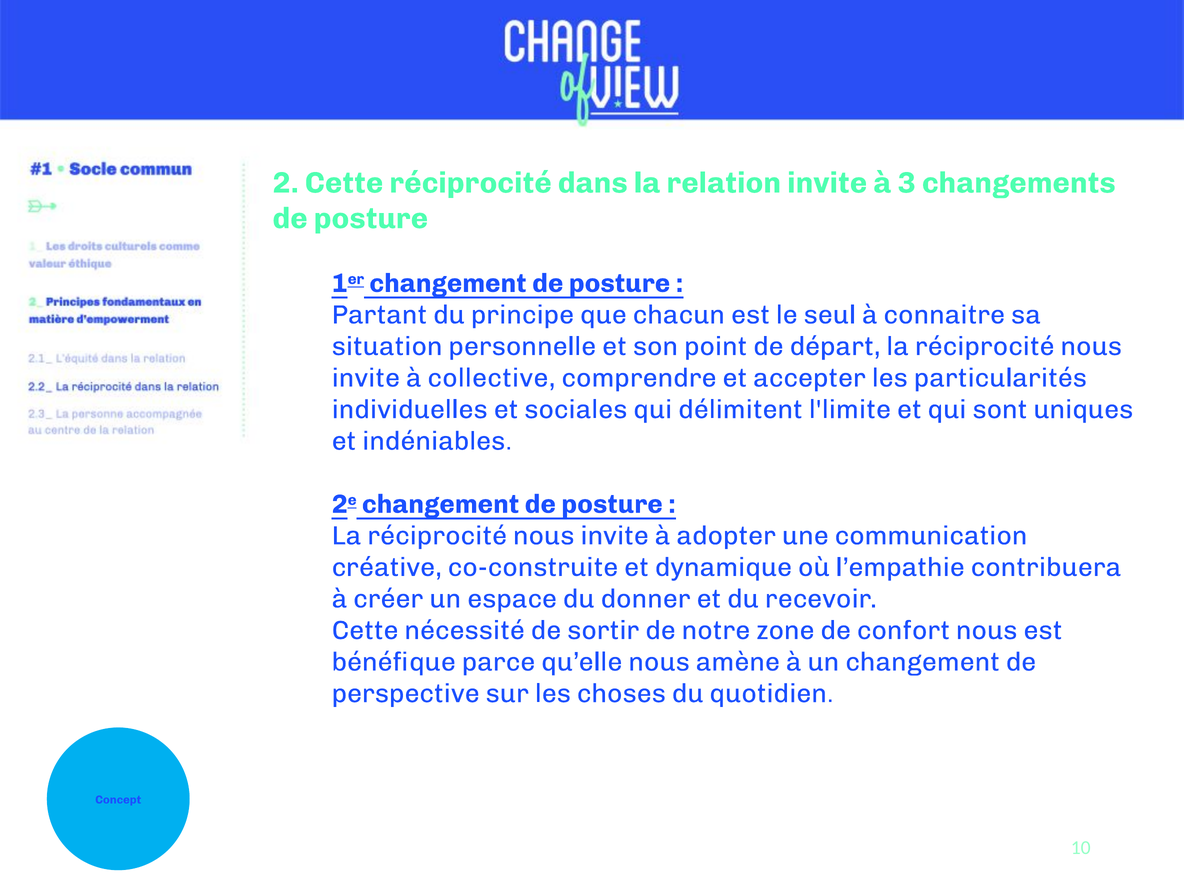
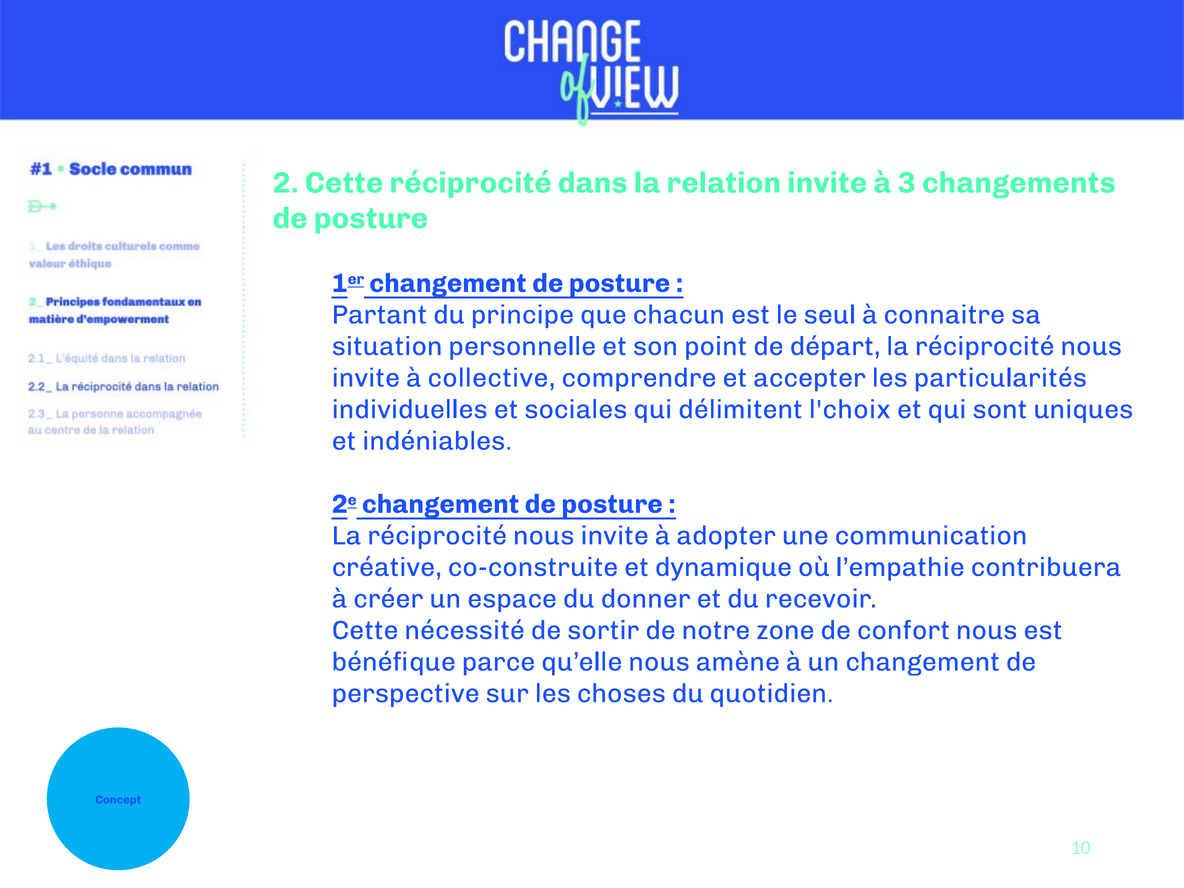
l'limite: l'limite -> l'choix
